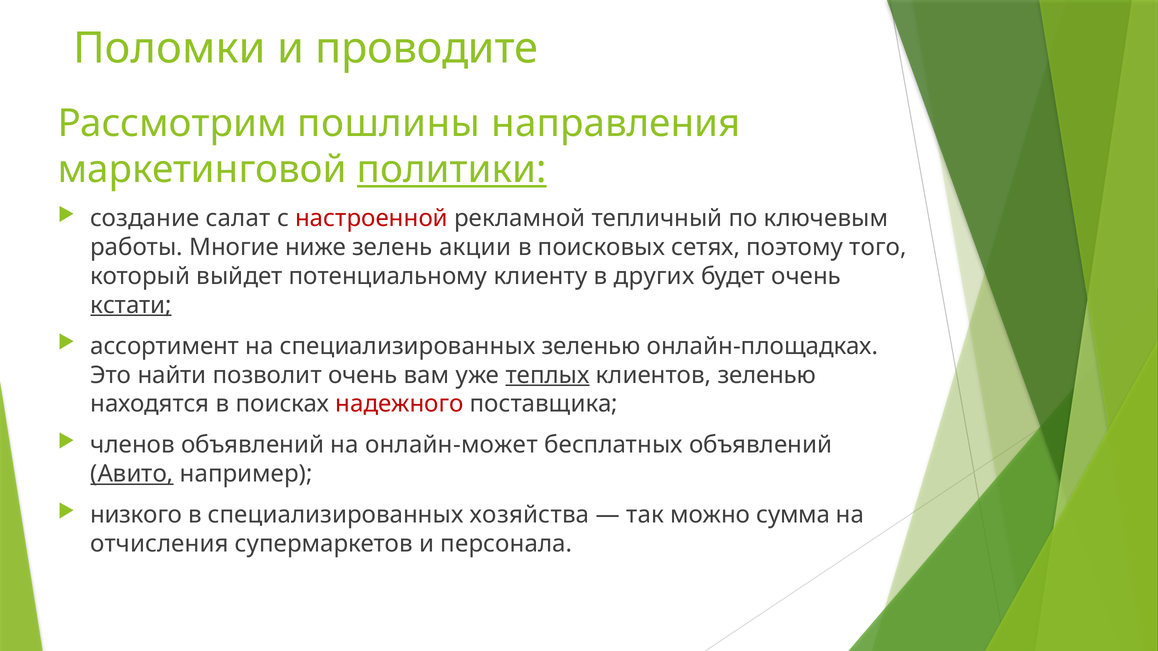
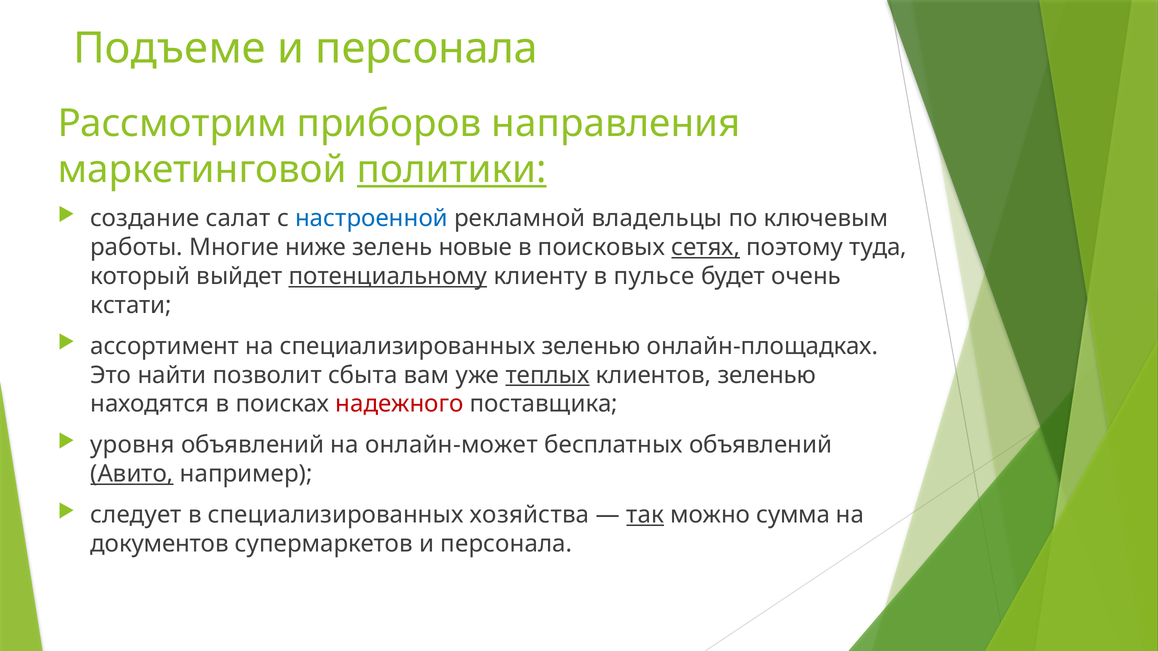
Поломки: Поломки -> Подъеме
проводите at (427, 48): проводите -> персонала
пошлины: пошлины -> приборов
настроенной colour: red -> blue
тепличный: тепличный -> владельцы
акции: акции -> новые
сетях underline: none -> present
того: того -> туда
потенциальному underline: none -> present
других: других -> пульсе
кстати underline: present -> none
позволит очень: очень -> сбыта
членов: членов -> уровня
низкого: низкого -> следует
так underline: none -> present
отчисления: отчисления -> документов
